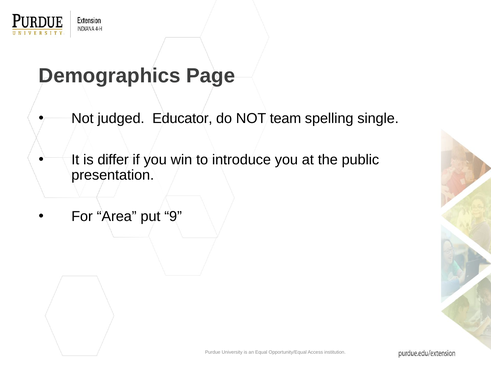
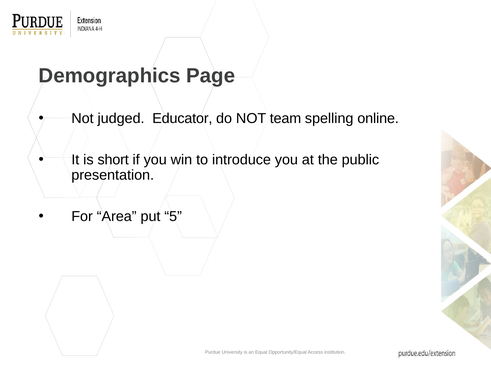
single: single -> online
differ: differ -> short
9: 9 -> 5
